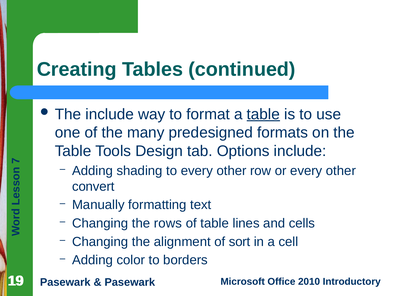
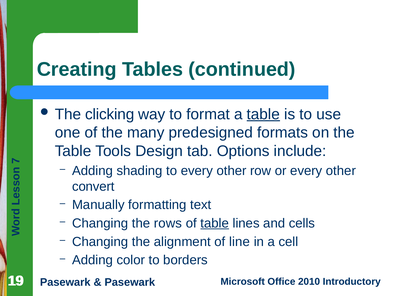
The include: include -> clicking
table at (215, 223) underline: none -> present
sort: sort -> line
